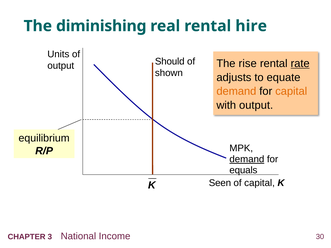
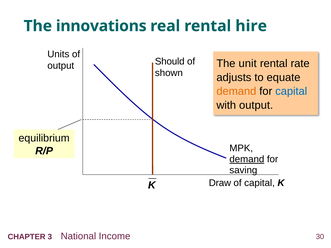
diminishing: diminishing -> innovations
rise: rise -> unit
rate underline: present -> none
capital at (291, 91) colour: orange -> blue
equals: equals -> saving
Seen: Seen -> Draw
